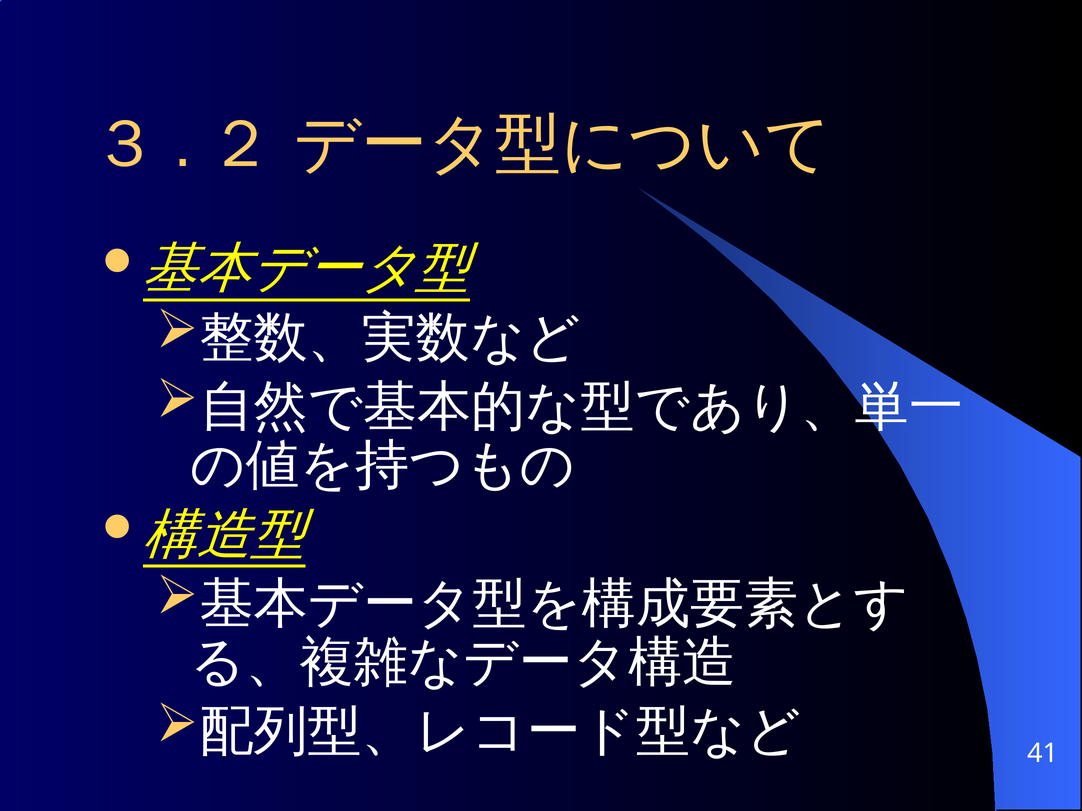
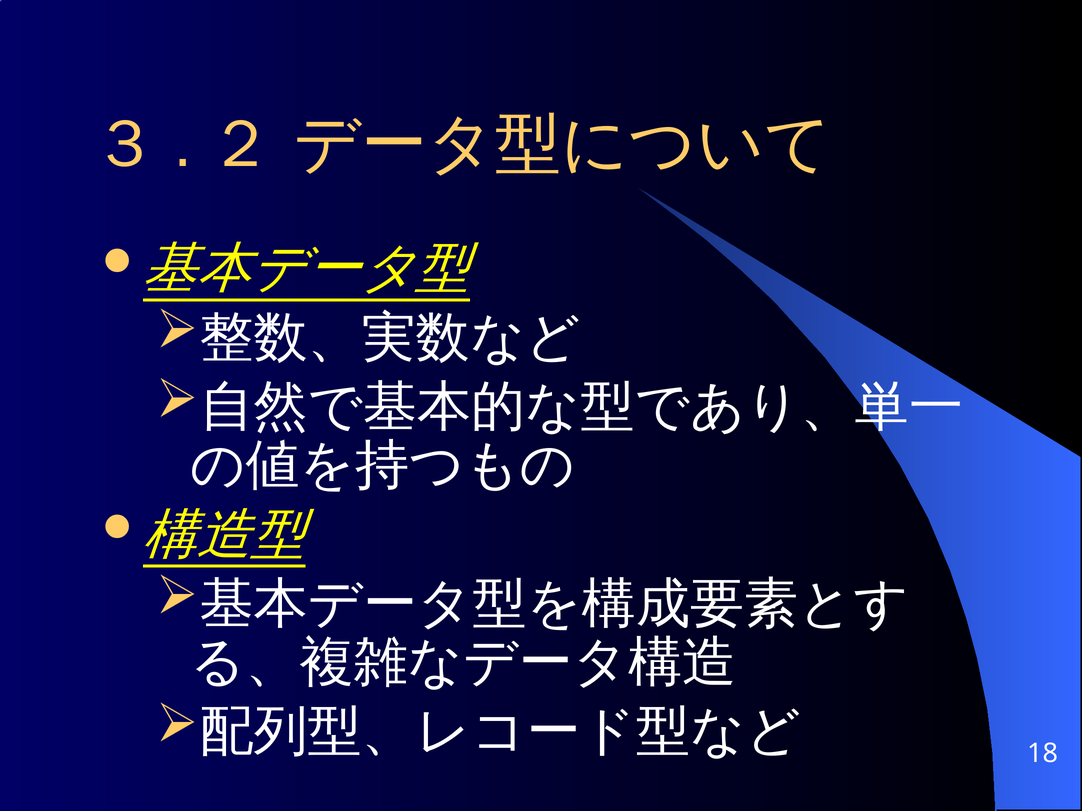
41: 41 -> 18
